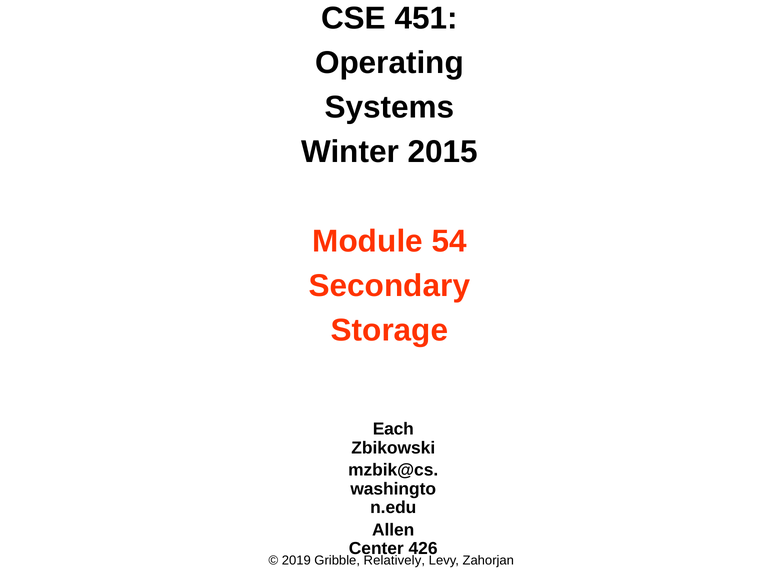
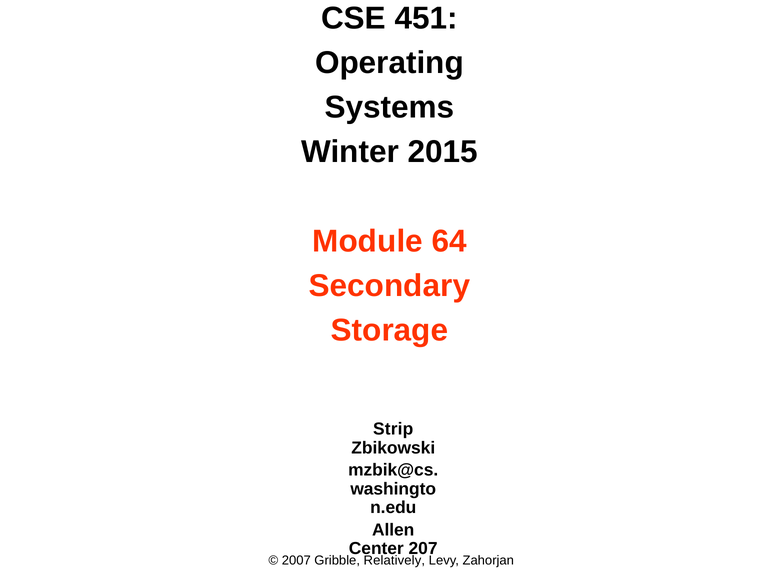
54: 54 -> 64
Each: Each -> Strip
426: 426 -> 207
2019: 2019 -> 2007
